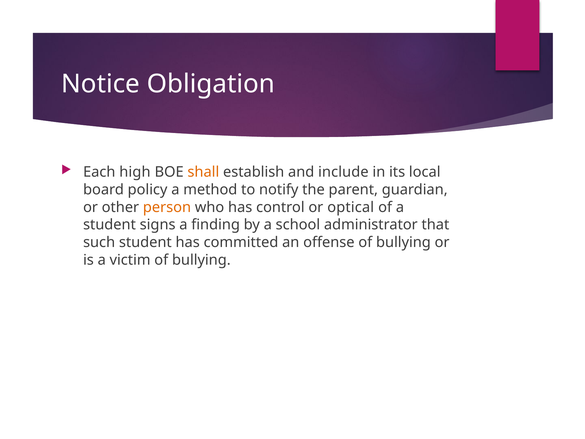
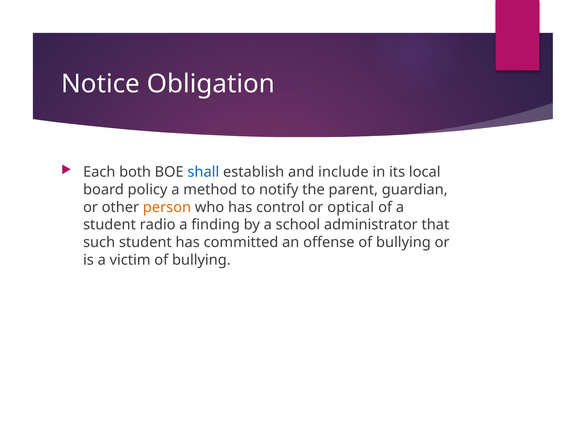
high: high -> both
shall colour: orange -> blue
signs: signs -> radio
